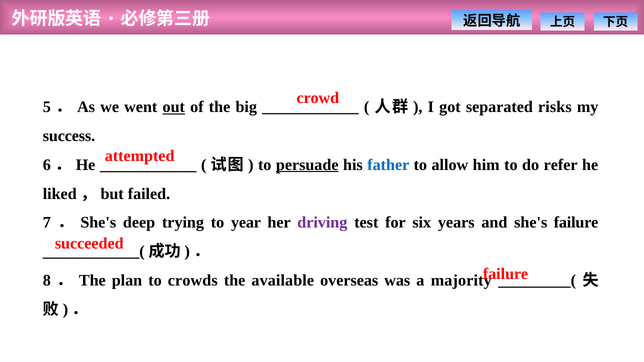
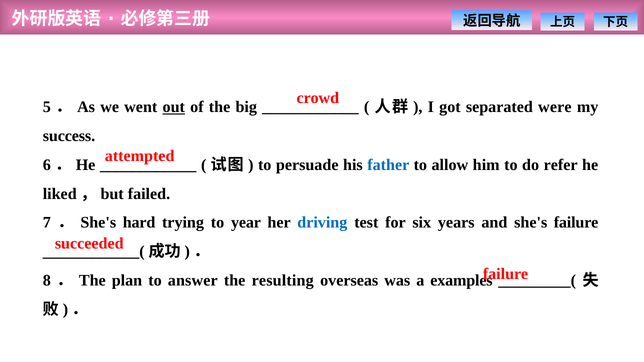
risks: risks -> were
persuade underline: present -> none
deep: deep -> hard
driving colour: purple -> blue
crowds: crowds -> answer
available: available -> resulting
majority: majority -> examples
